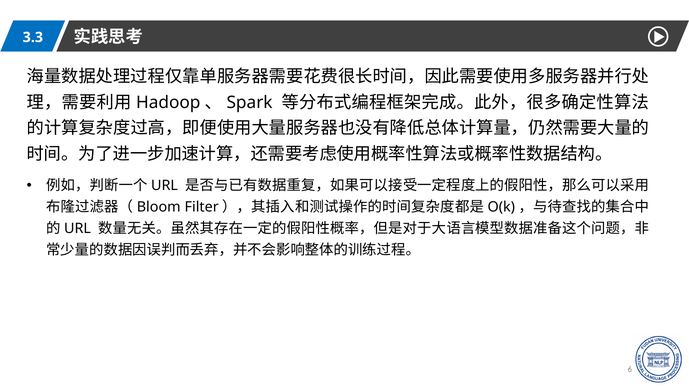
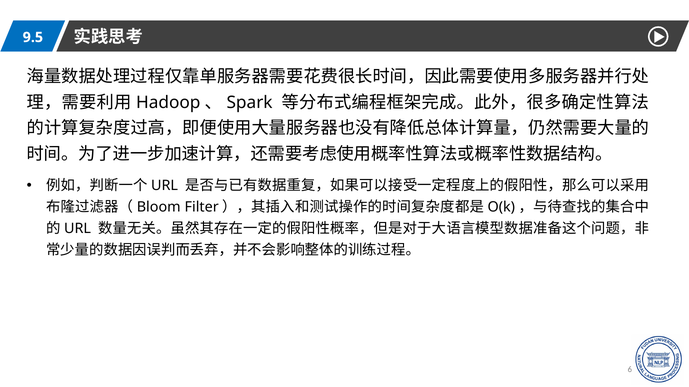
3.3: 3.3 -> 9.5
